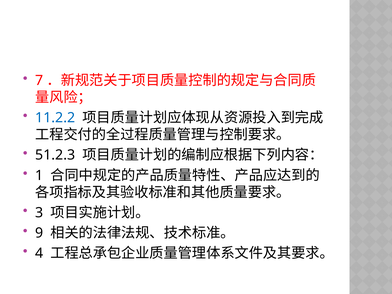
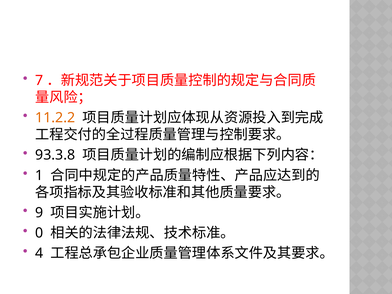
11.2.2 colour: blue -> orange
51.2.3: 51.2.3 -> 93.3.8
3: 3 -> 9
9: 9 -> 0
